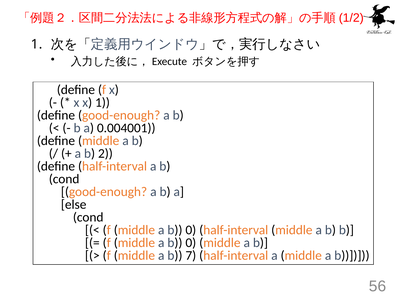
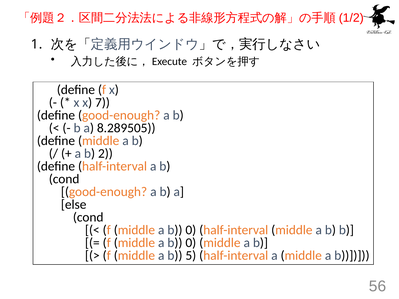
x 1: 1 -> 7
0.004001: 0.004001 -> 8.289505
7: 7 -> 5
